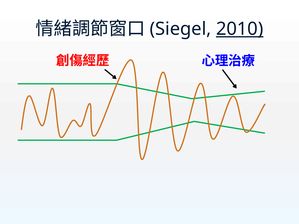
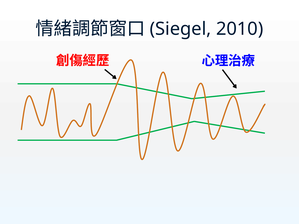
2010 underline: present -> none
